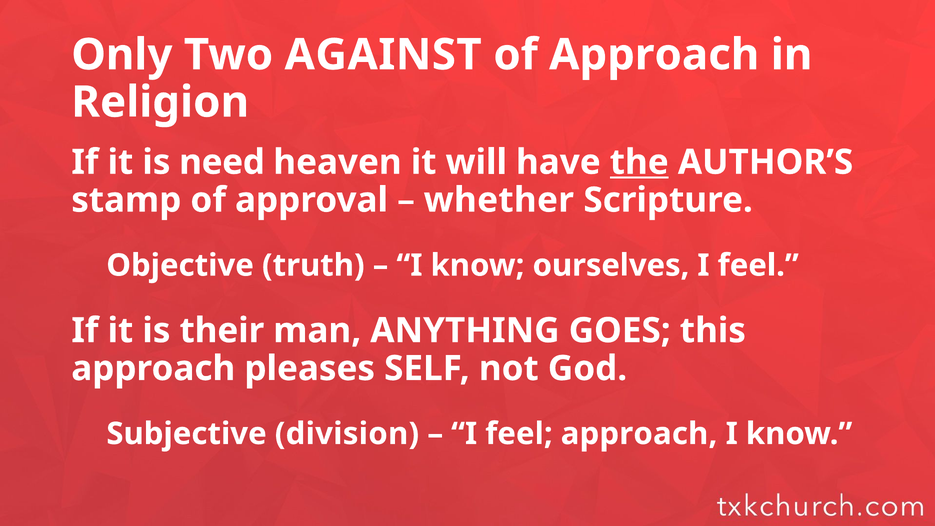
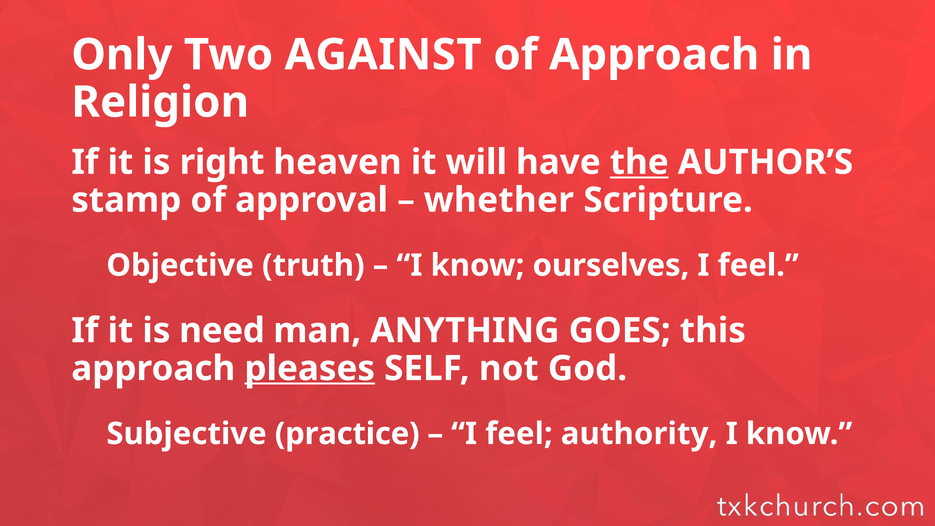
need: need -> right
their: their -> need
pleases underline: none -> present
division: division -> practice
feel approach: approach -> authority
